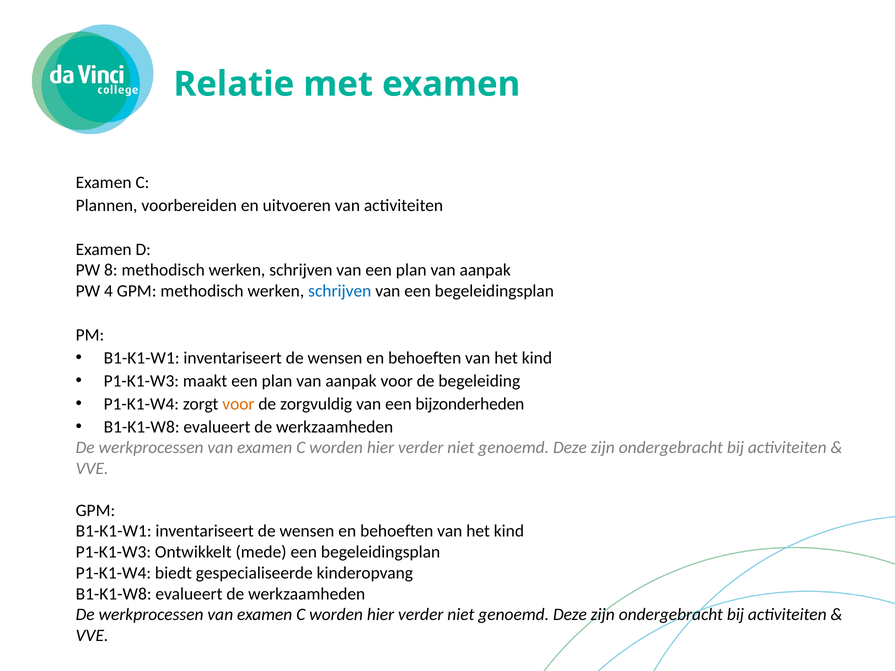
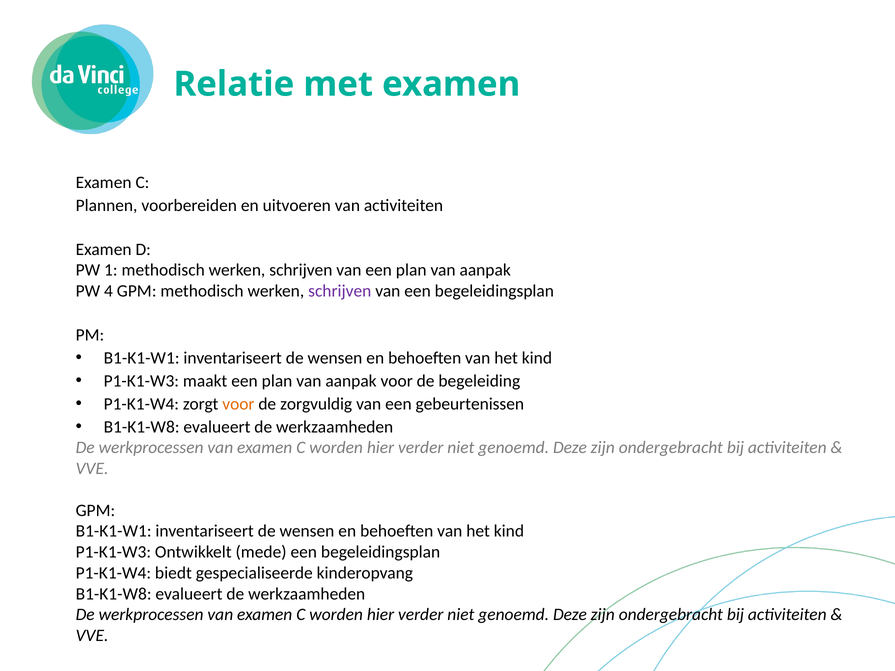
8: 8 -> 1
schrijven at (340, 291) colour: blue -> purple
bijzonderheden: bijzonderheden -> gebeurtenissen
